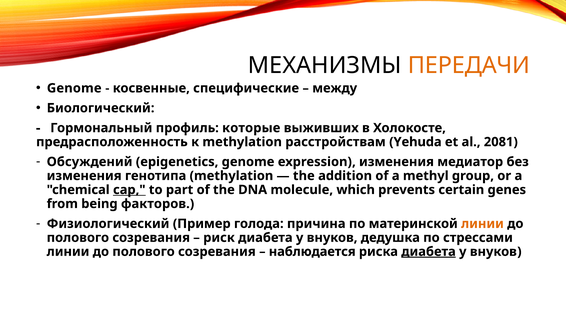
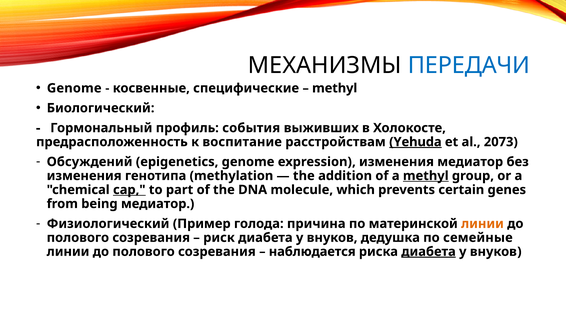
ПЕРЕДАЧИ colour: orange -> blue
между at (335, 88): между -> methyl
которые: которые -> события
к methylation: methylation -> воспитание
Yehuda underline: none -> present
2081: 2081 -> 2073
methyl at (426, 176) underline: none -> present
being факторов: факторов -> медиатор
стрессами: стрессами -> семейные
